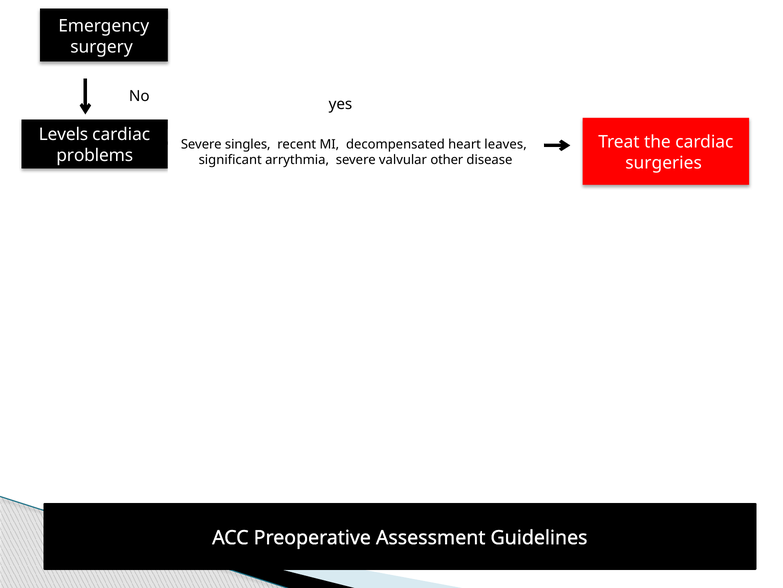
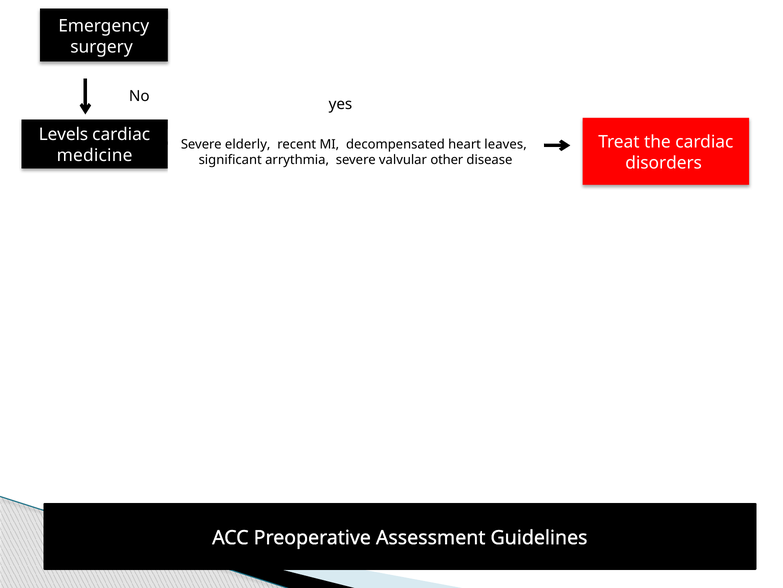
singles: singles -> elderly
problems: problems -> medicine
surgeries: surgeries -> disorders
